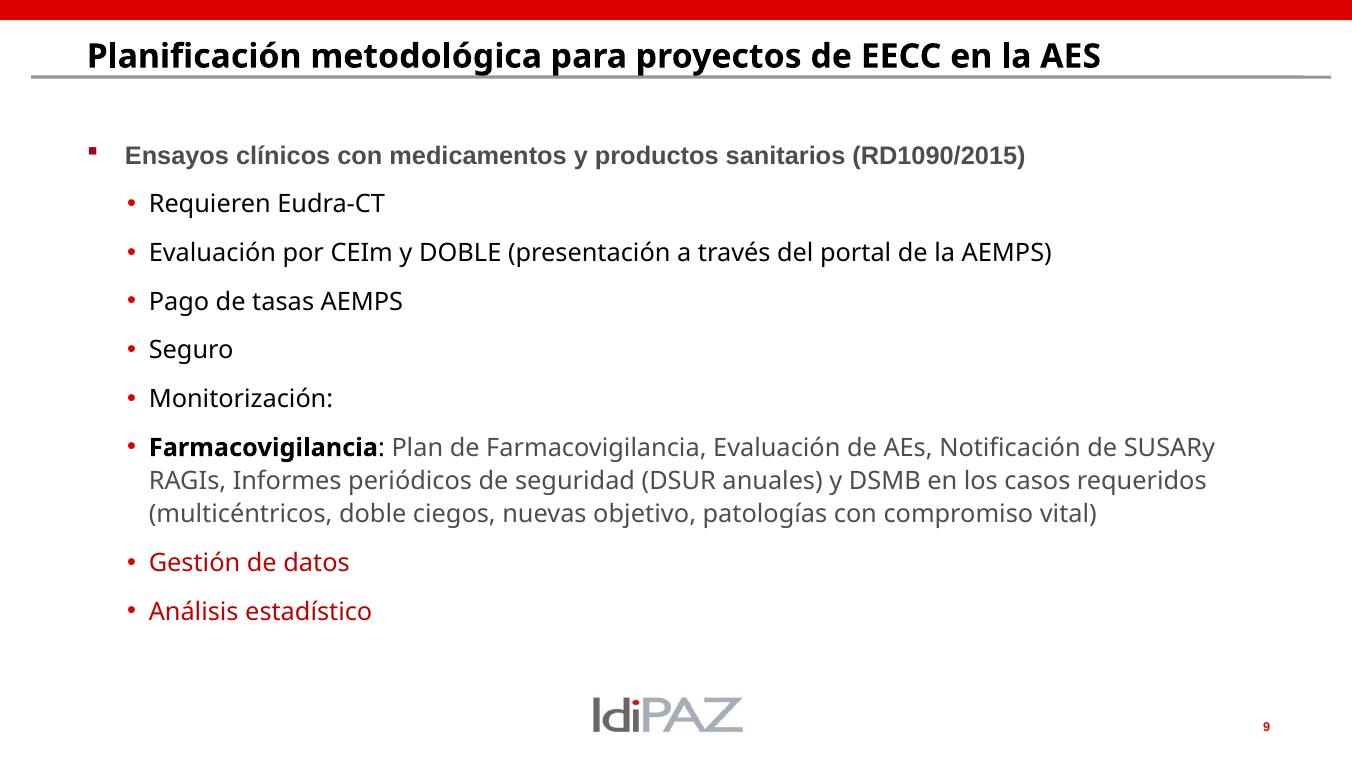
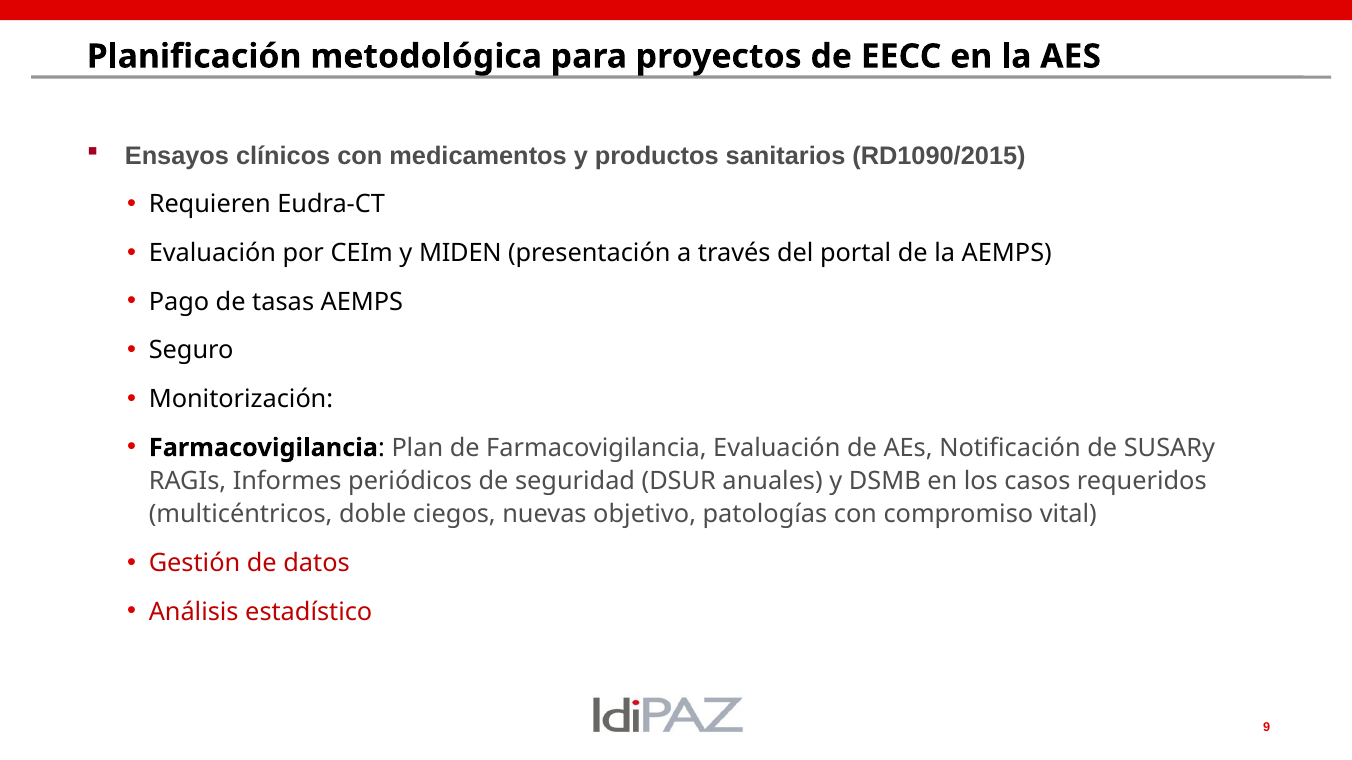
y DOBLE: DOBLE -> MIDEN
